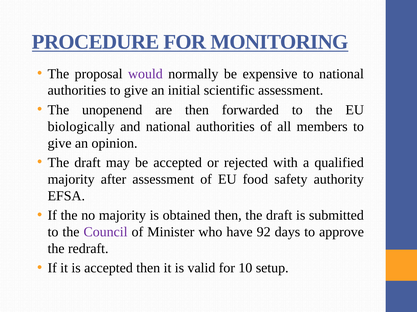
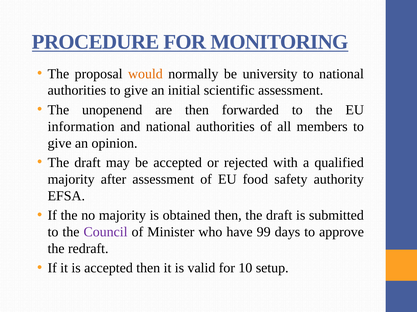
would colour: purple -> orange
expensive: expensive -> university
biologically: biologically -> information
92: 92 -> 99
